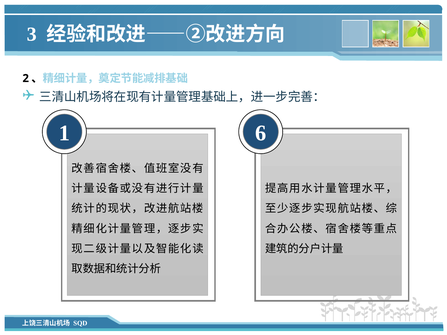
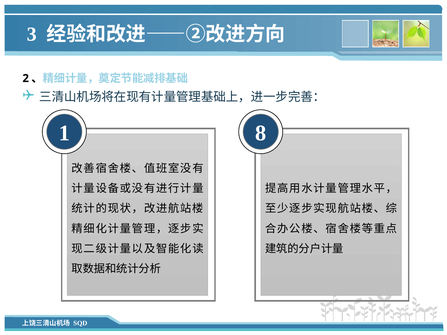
6: 6 -> 8
